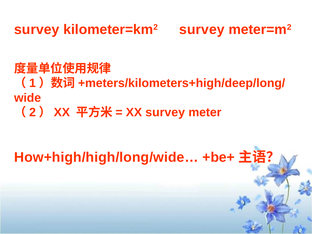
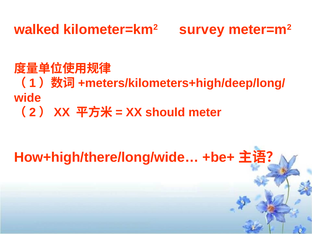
survey at (37, 30): survey -> walked
XX survey: survey -> should
How+high/high/long/wide…: How+high/high/long/wide… -> How+high/there/long/wide…
